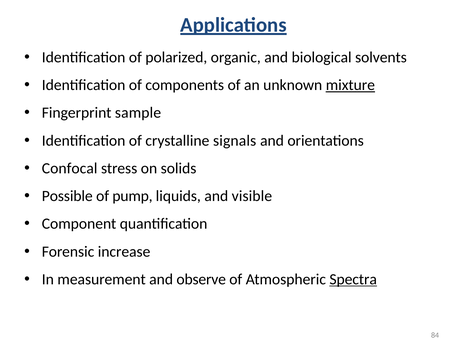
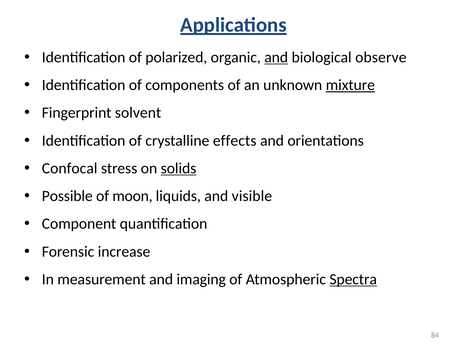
and at (276, 57) underline: none -> present
solvents: solvents -> observe
sample: sample -> solvent
signals: signals -> effects
solids underline: none -> present
pump: pump -> moon
observe: observe -> imaging
